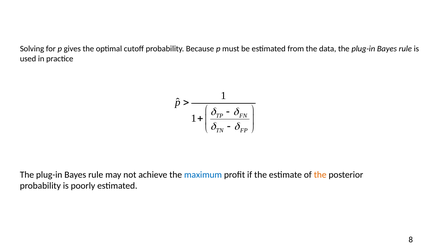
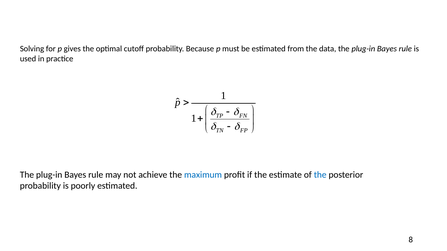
the at (320, 175) colour: orange -> blue
